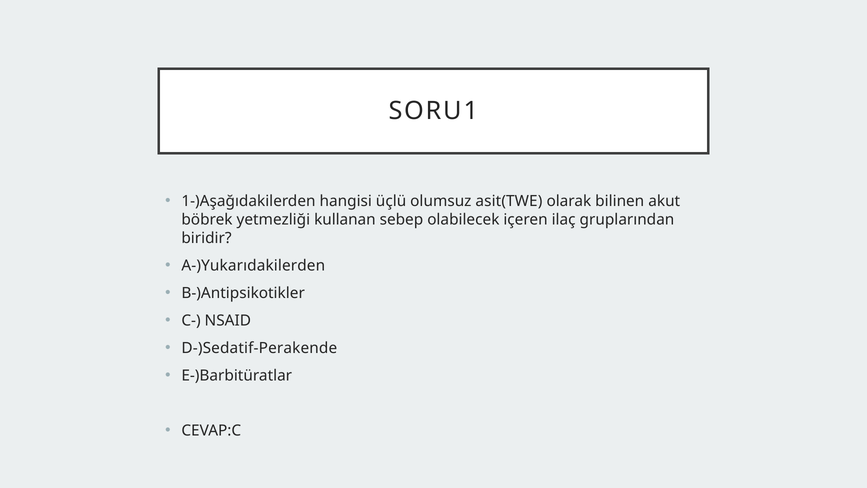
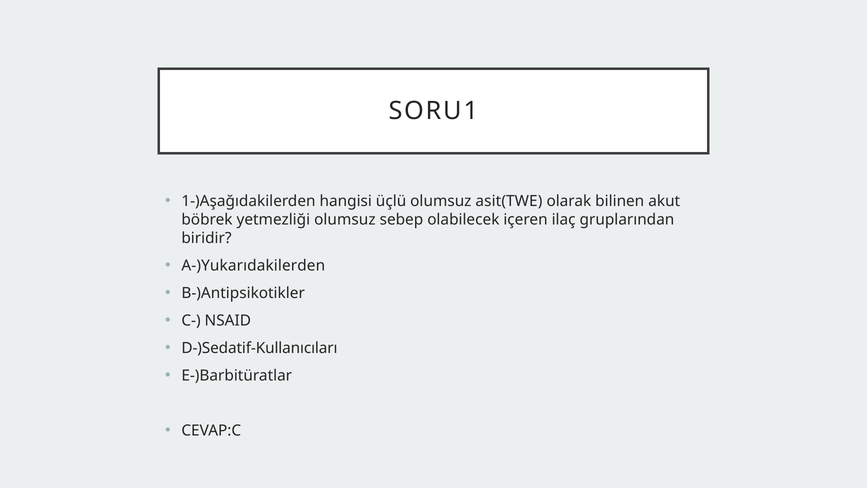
yetmezliği kullanan: kullanan -> olumsuz
D-)Sedatif-Perakende: D-)Sedatif-Perakende -> D-)Sedatif-Kullanıcıları
